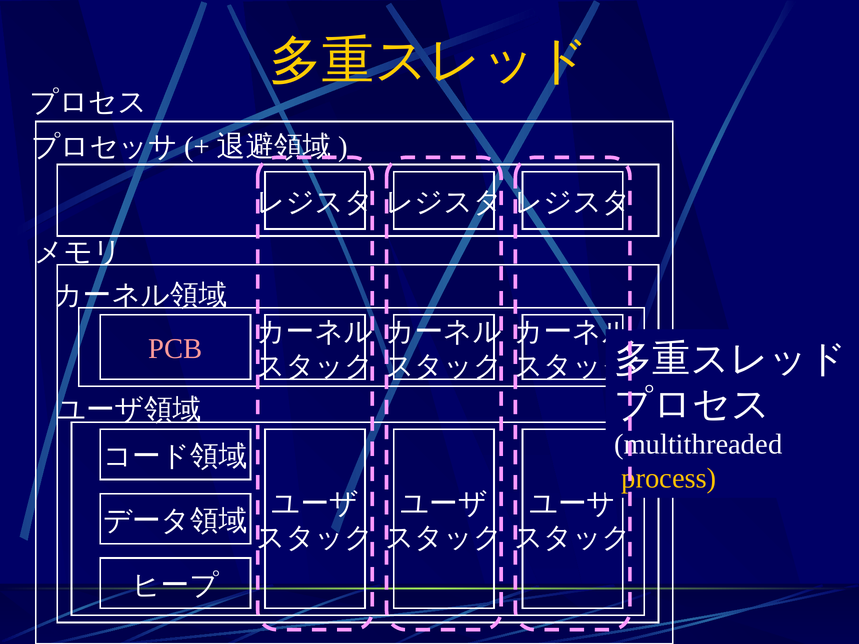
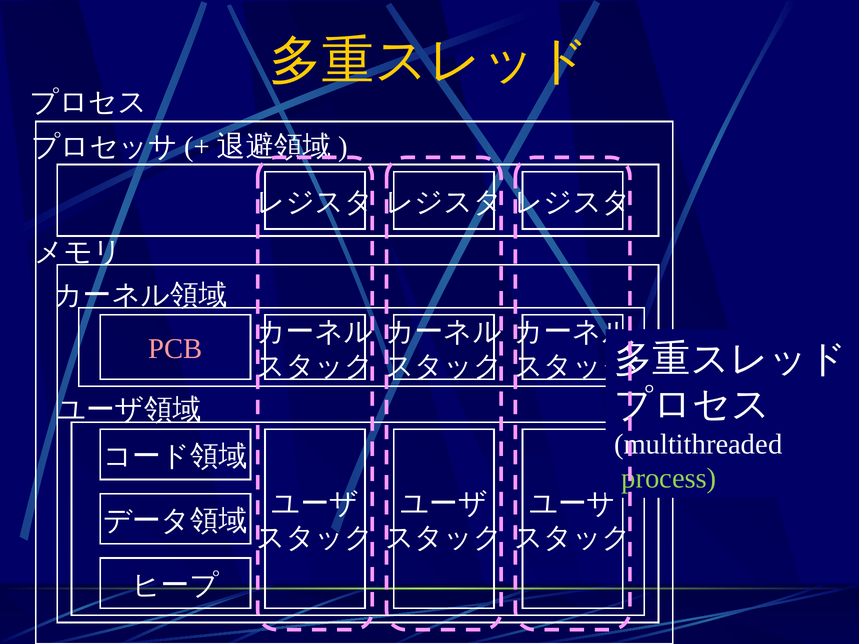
process colour: yellow -> light green
